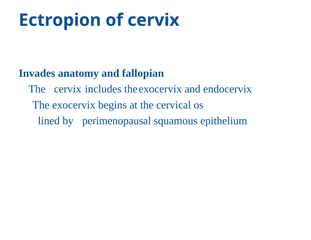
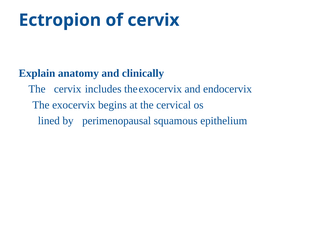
Invades: Invades -> Explain
fallopian: fallopian -> clinically
